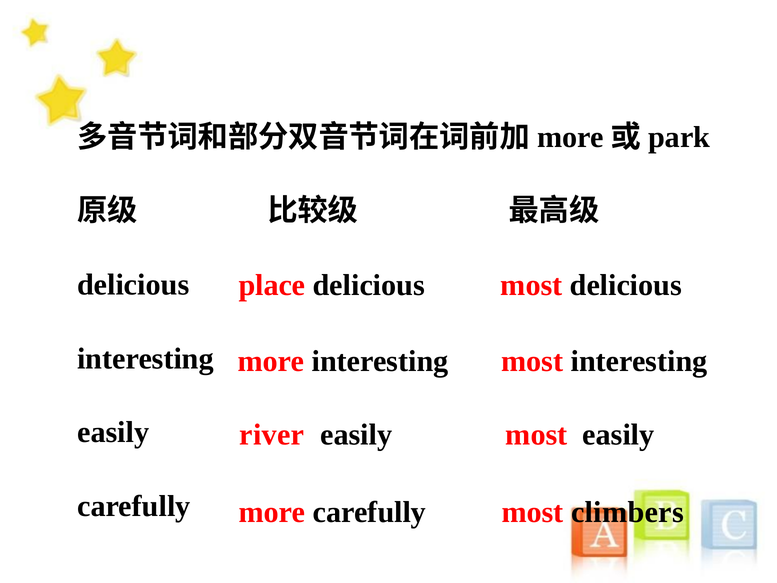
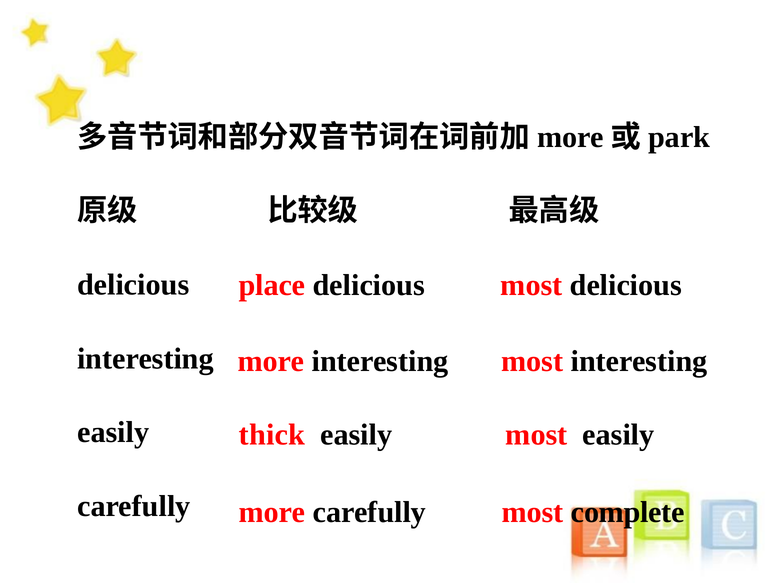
river: river -> thick
climbers: climbers -> complete
